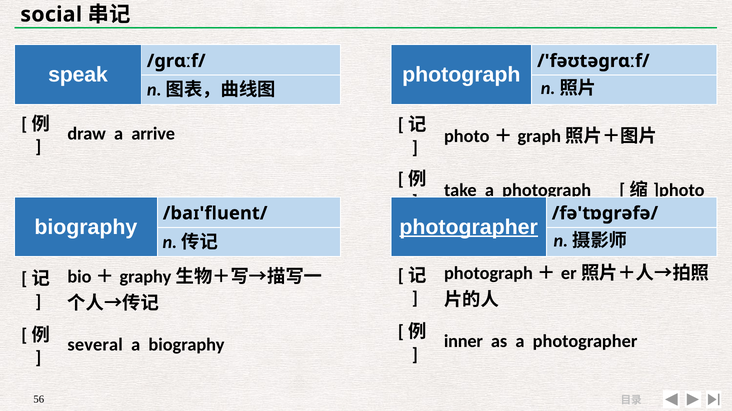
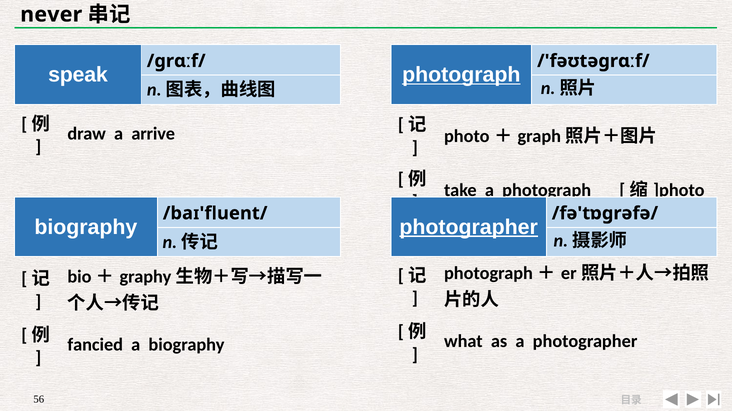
social: social -> never
photograph at (461, 75) underline: none -> present
inner: inner -> what
several: several -> fancied
